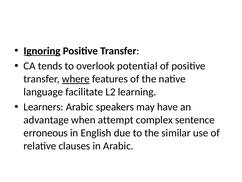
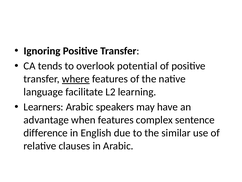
Ignoring underline: present -> none
when attempt: attempt -> features
erroneous: erroneous -> difference
